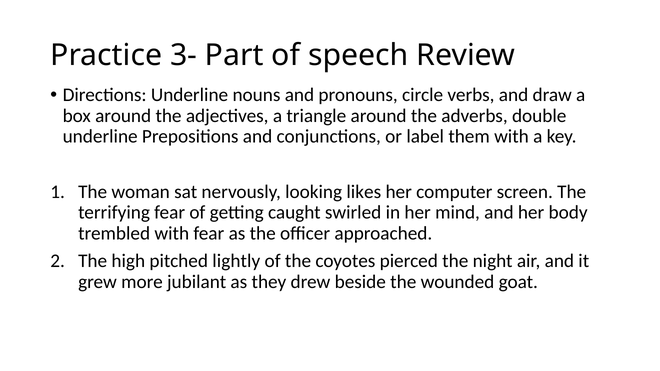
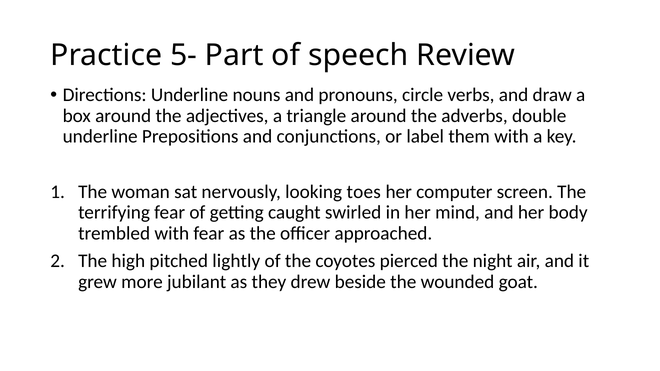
3-: 3- -> 5-
likes: likes -> toes
